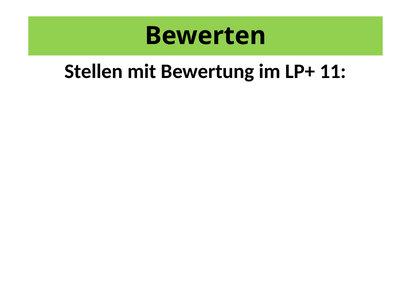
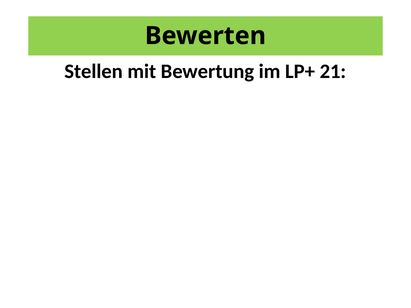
11: 11 -> 21
